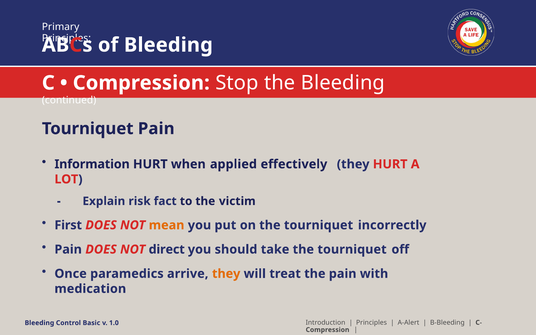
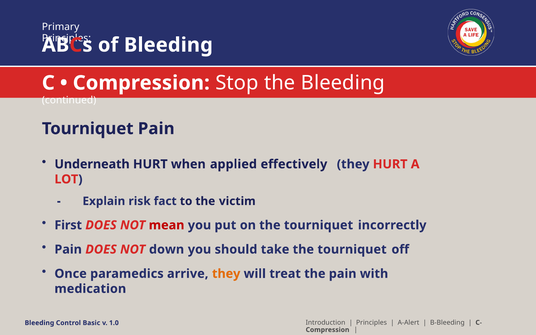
Information: Information -> Underneath
mean colour: orange -> red
direct: direct -> down
